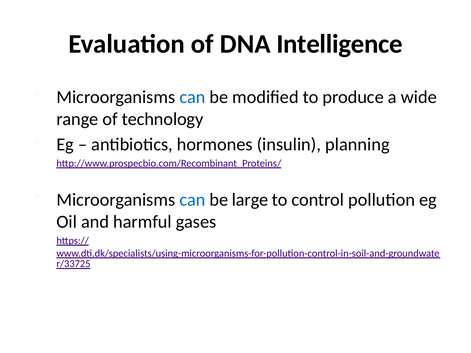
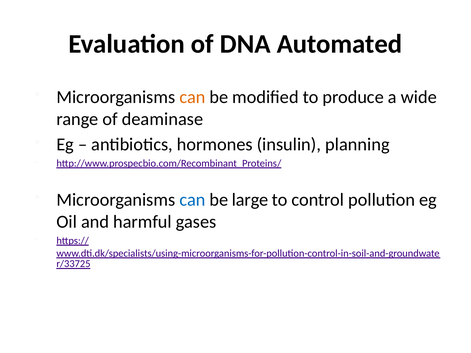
Intelligence: Intelligence -> Automated
can at (192, 97) colour: blue -> orange
technology: technology -> deaminase
